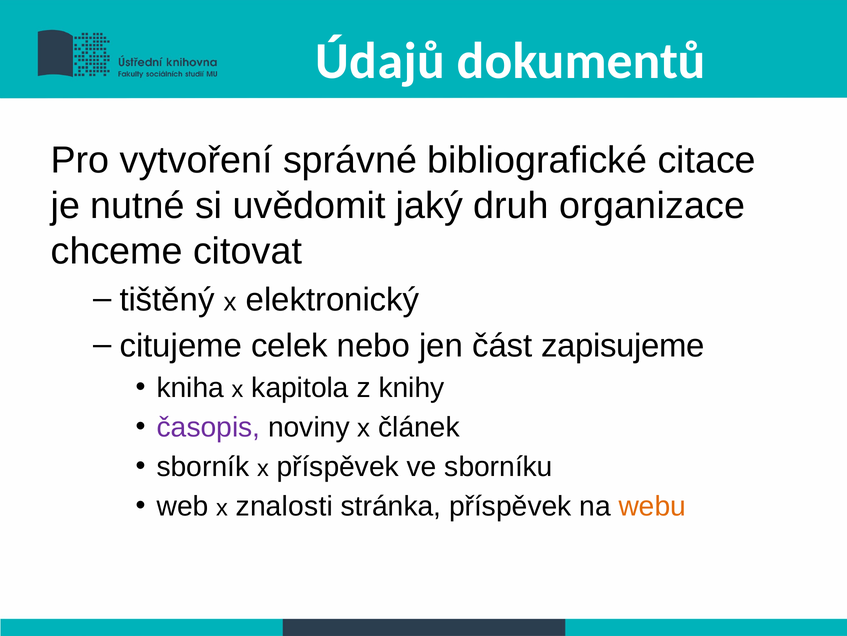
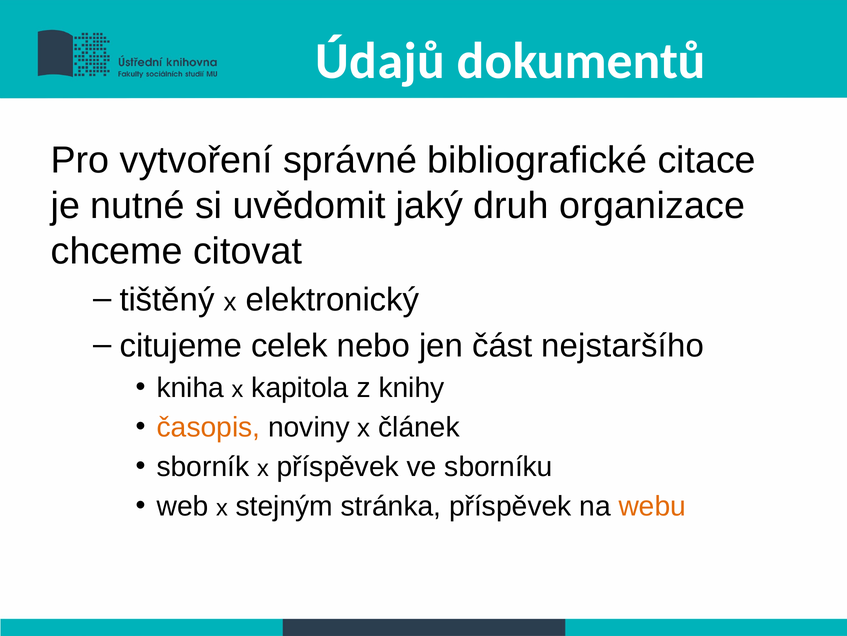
zapisujeme: zapisujeme -> nejstaršího
časopis colour: purple -> orange
znalosti: znalosti -> stejným
